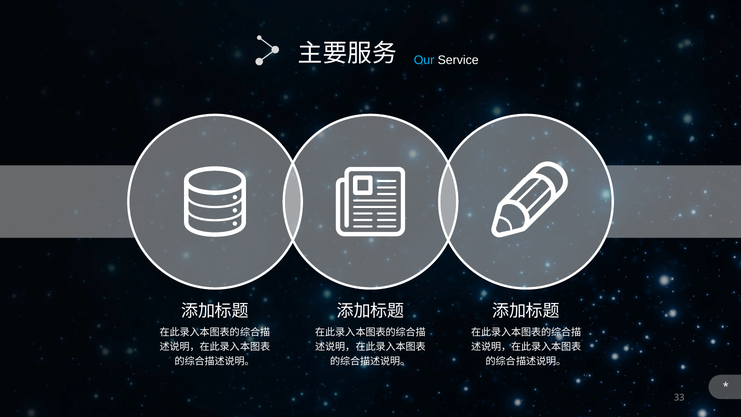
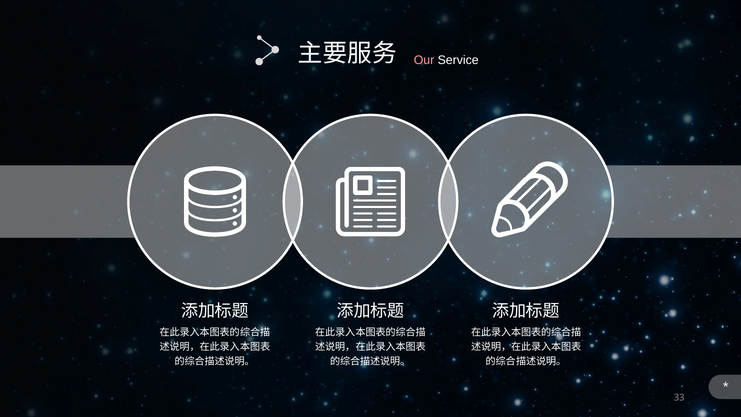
Our colour: light blue -> pink
